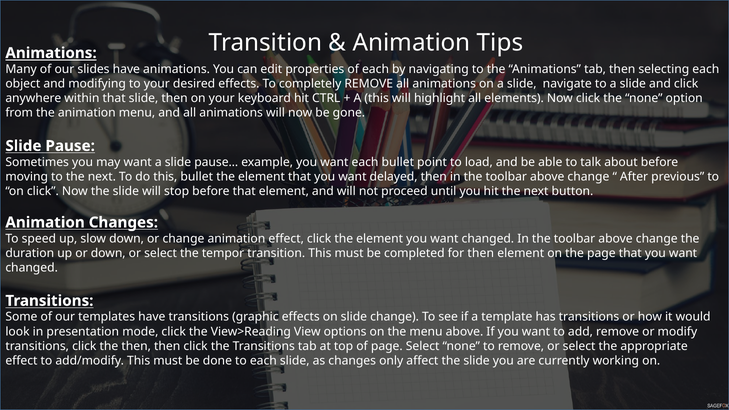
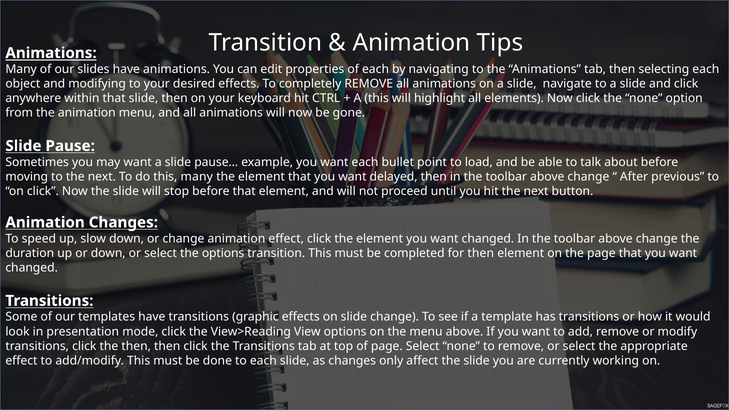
this bullet: bullet -> many
the tempor: tempor -> options
